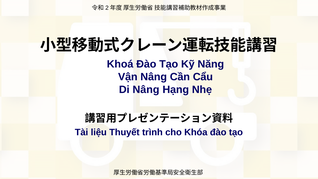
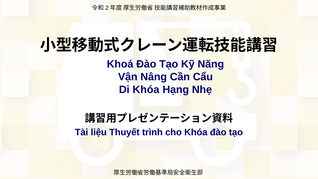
Di Nâng: Nâng -> Khóa
